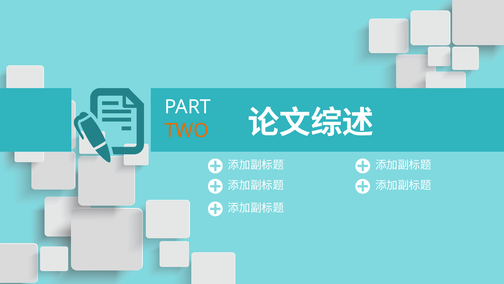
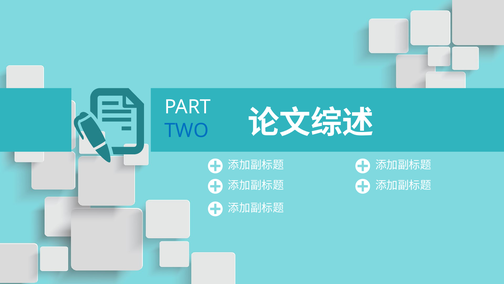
TWO colour: orange -> blue
